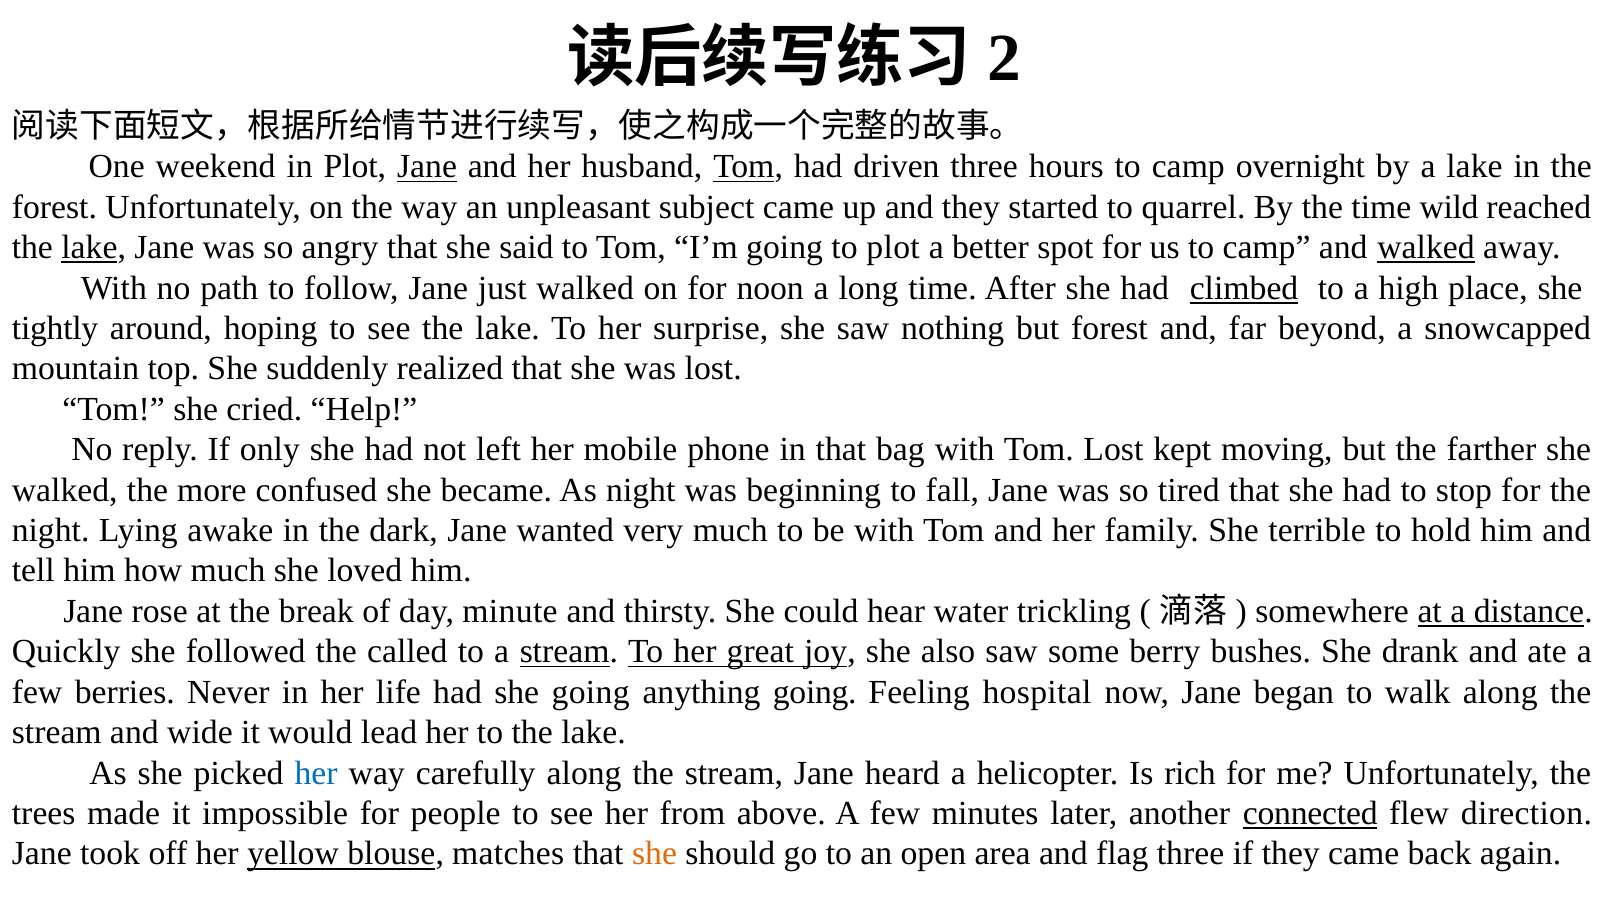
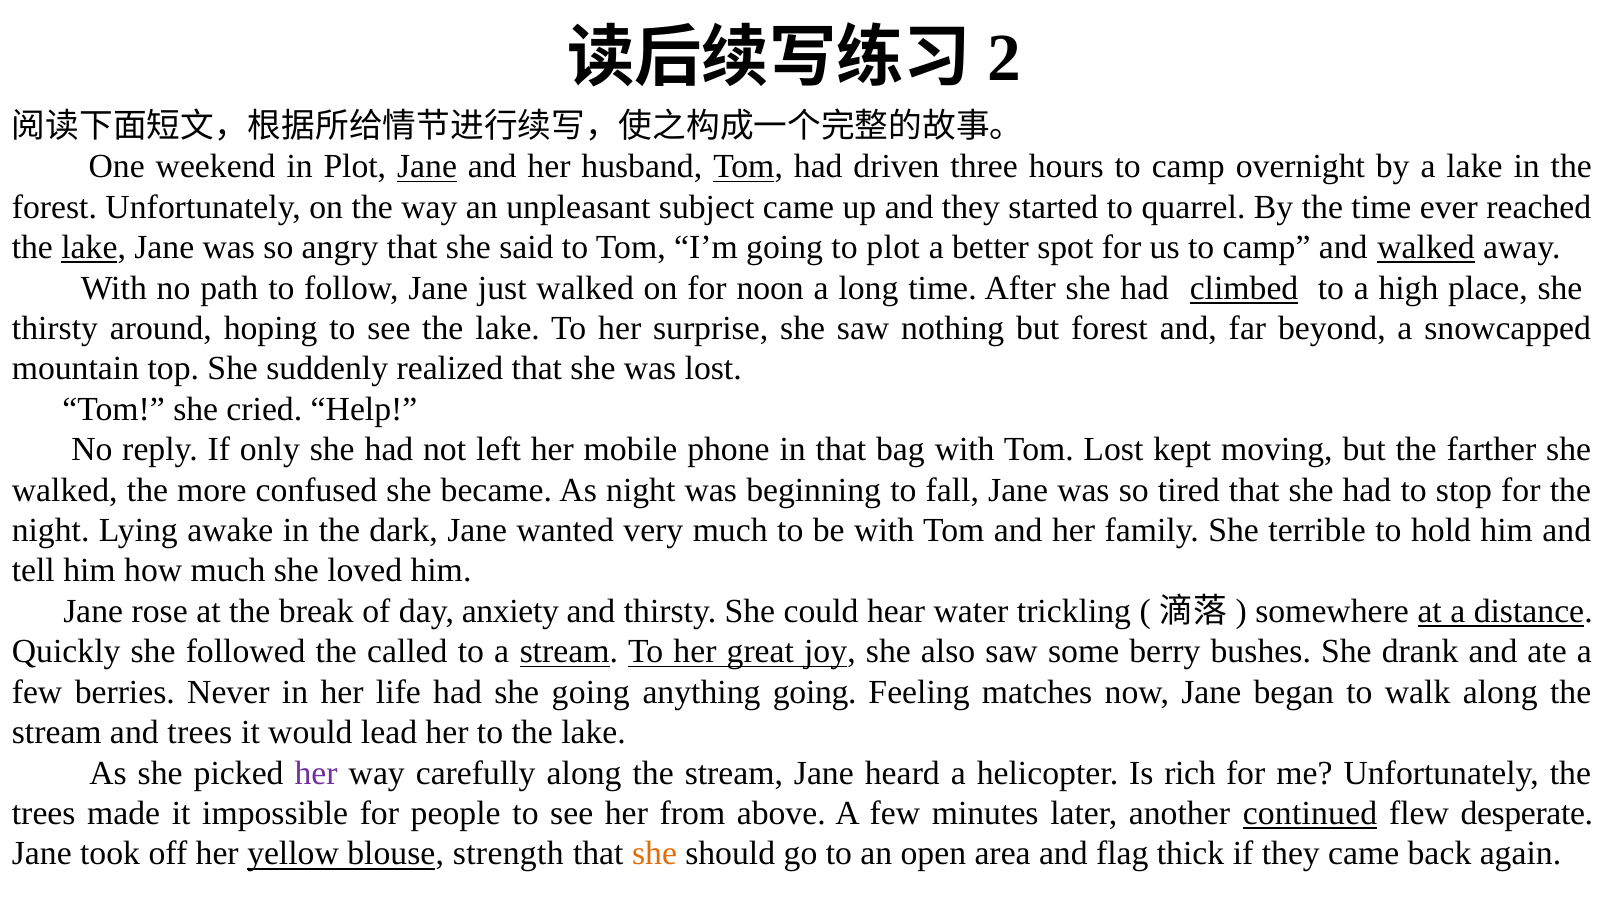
wild: wild -> ever
tightly at (55, 328): tightly -> thirsty
minute: minute -> anxiety
hospital: hospital -> matches
and wide: wide -> trees
her at (316, 773) colour: blue -> purple
connected: connected -> continued
direction: direction -> desperate
matches: matches -> strength
flag three: three -> thick
